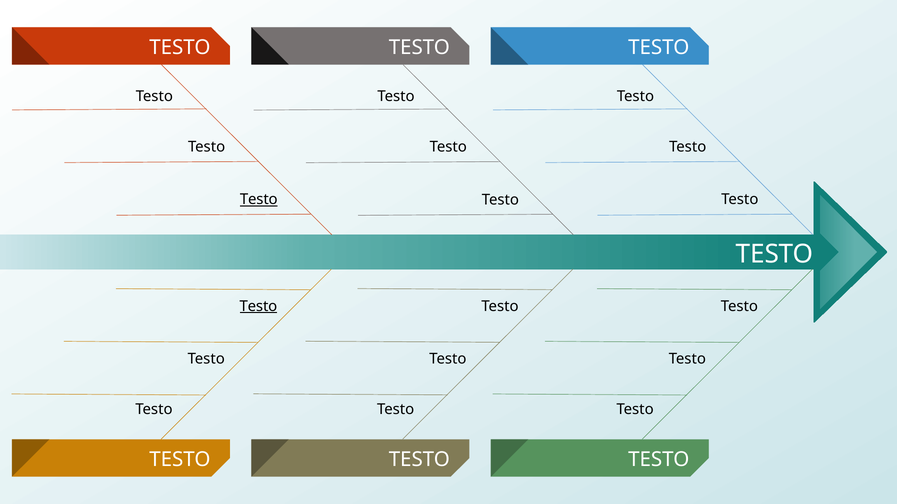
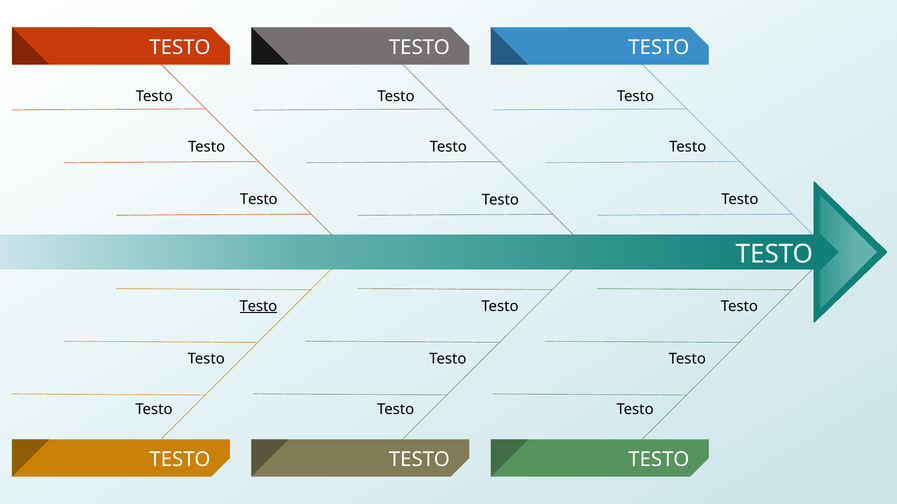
Testo at (259, 200) underline: present -> none
